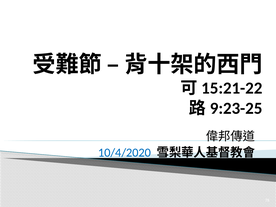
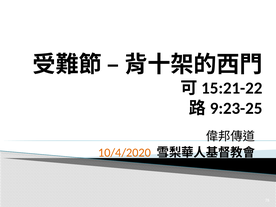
10/4/2020 colour: blue -> orange
